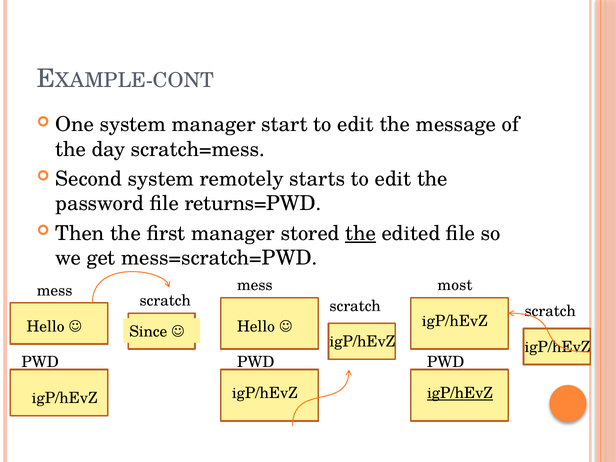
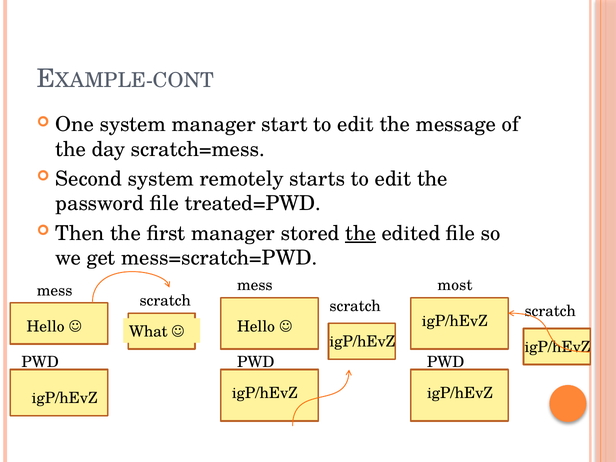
returns=PWD: returns=PWD -> treated=PWD
Since: Since -> What
igP/hEvZ at (460, 393) underline: present -> none
